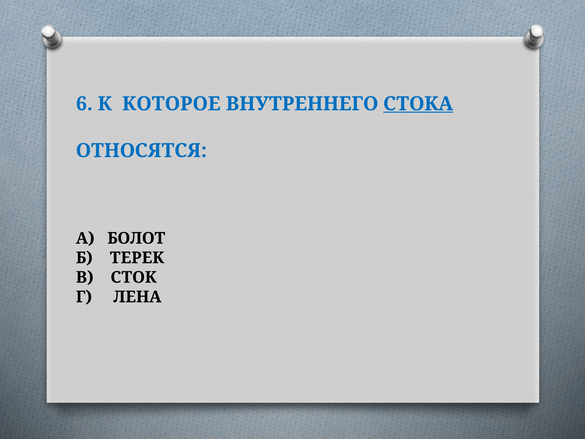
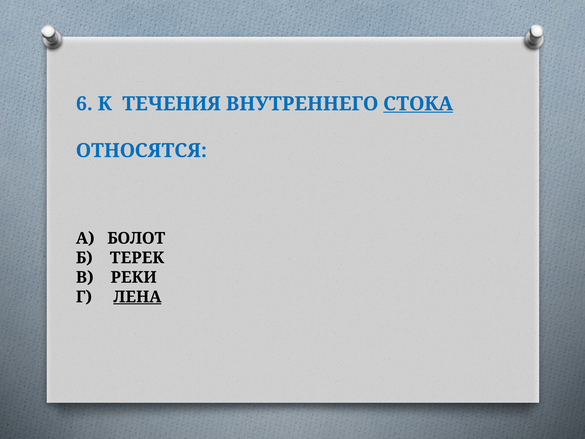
КОТОРОЕ: КОТОРОЕ -> ТЕЧЕНИЯ
СТОК: СТОК -> РЕКИ
ЛЕНА underline: none -> present
